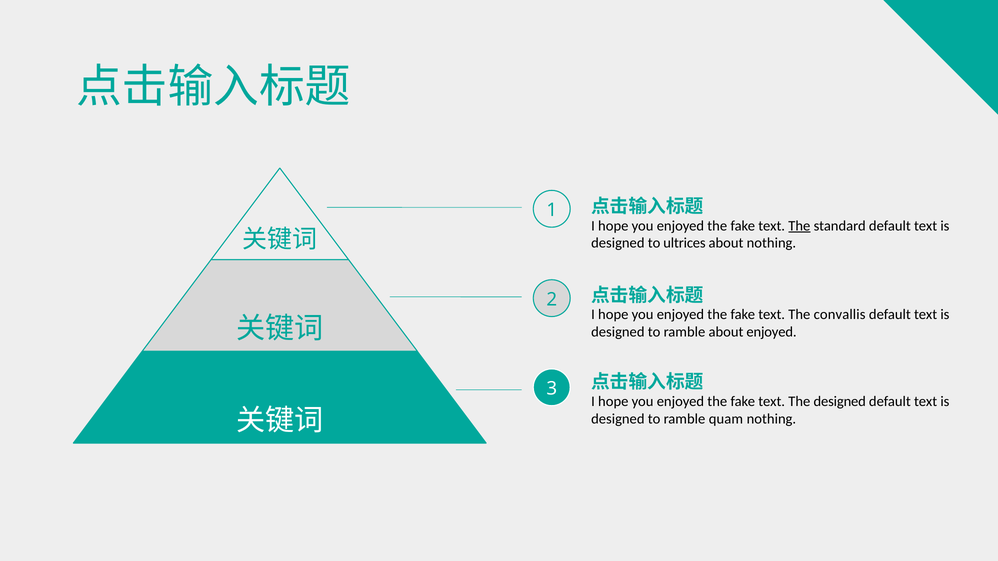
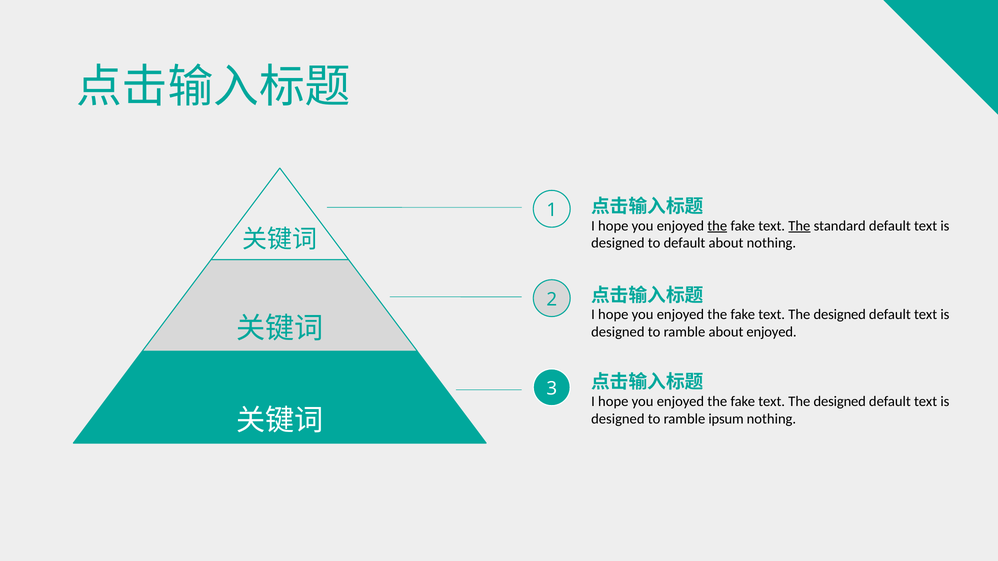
the at (717, 226) underline: none -> present
to ultrices: ultrices -> default
convallis at (840, 315): convallis -> designed
quam: quam -> ipsum
